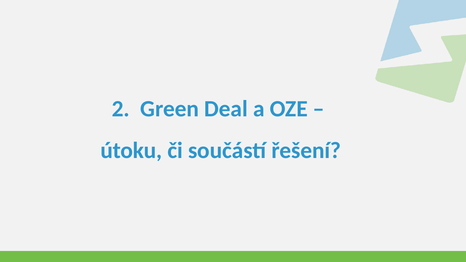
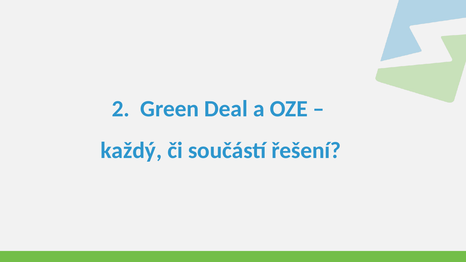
útoku: útoku -> každý
